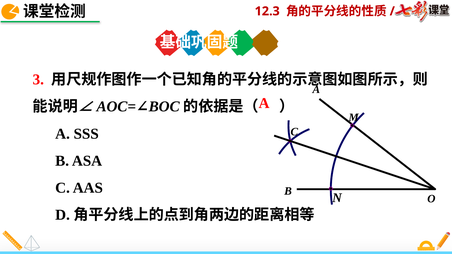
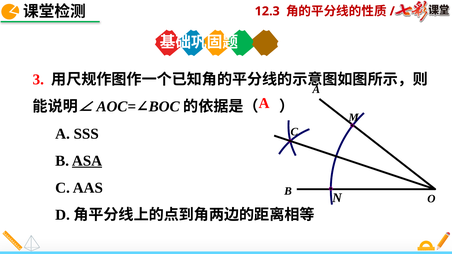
ASA underline: none -> present
